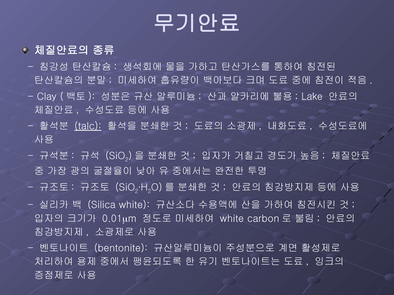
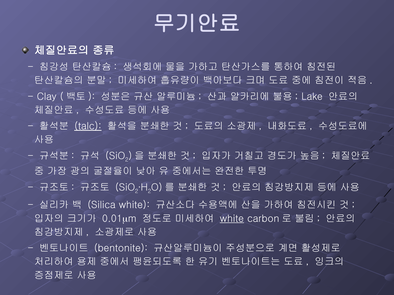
white at (232, 219) underline: none -> present
